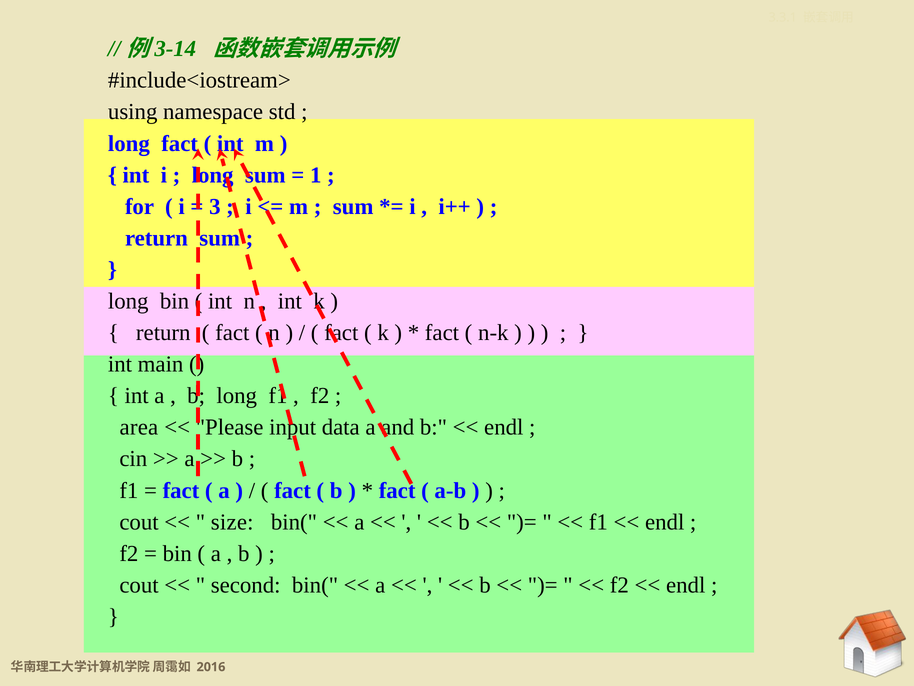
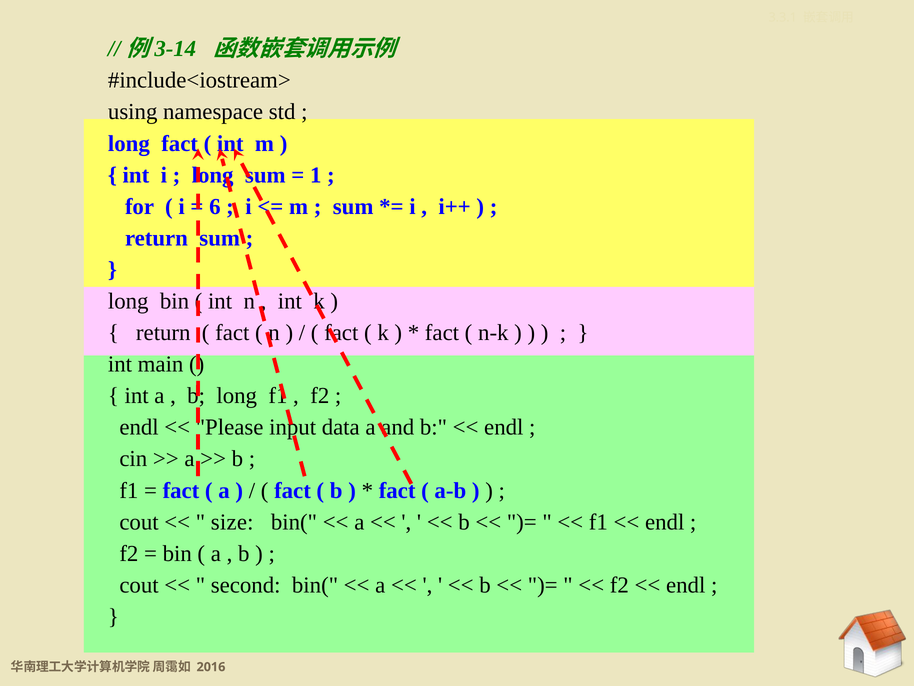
3: 3 -> 6
area at (139, 427): area -> endl
